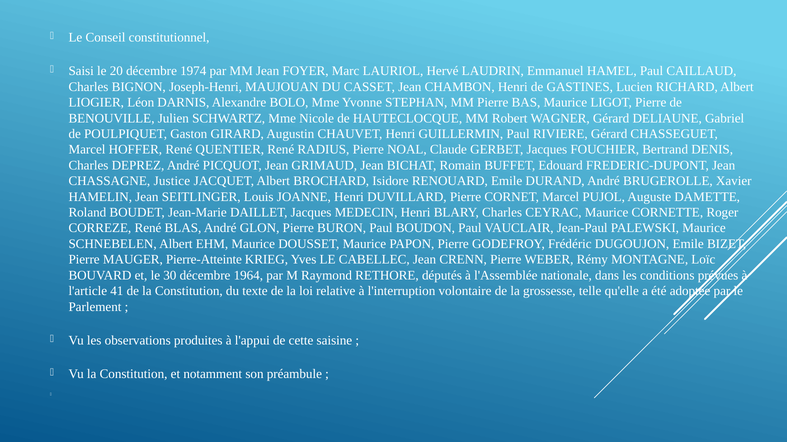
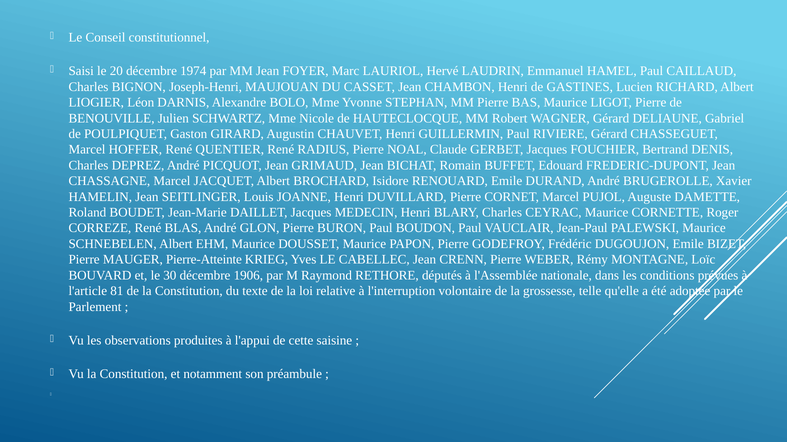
CHASSAGNE Justice: Justice -> Marcel
1964: 1964 -> 1906
41: 41 -> 81
